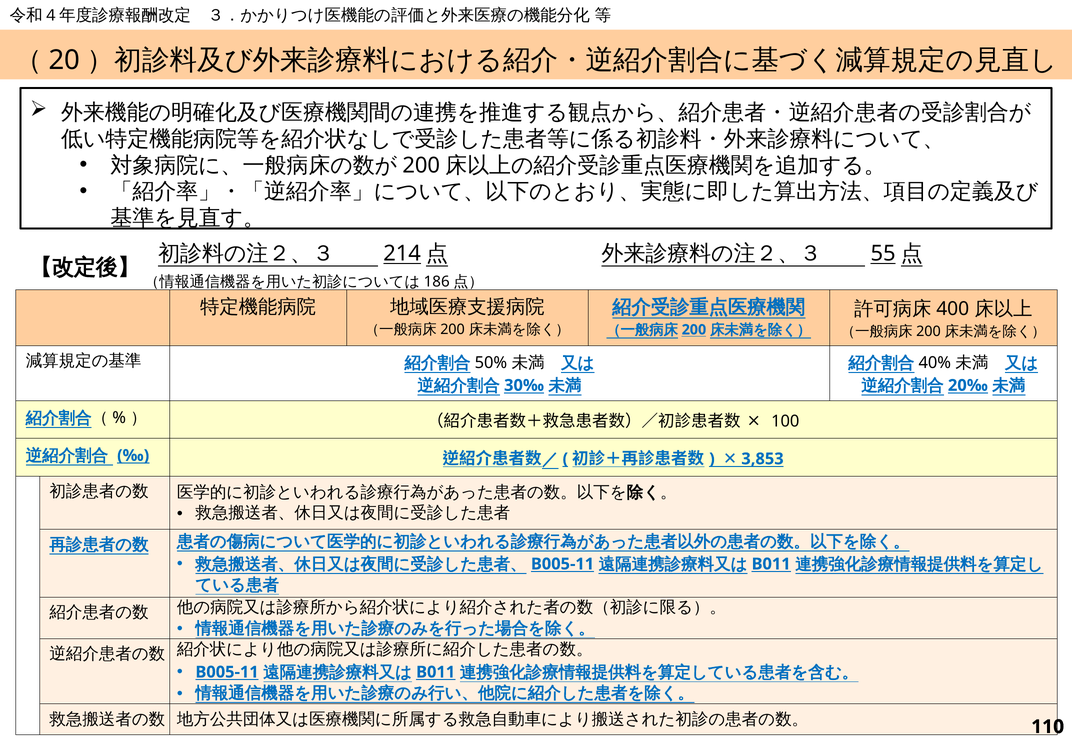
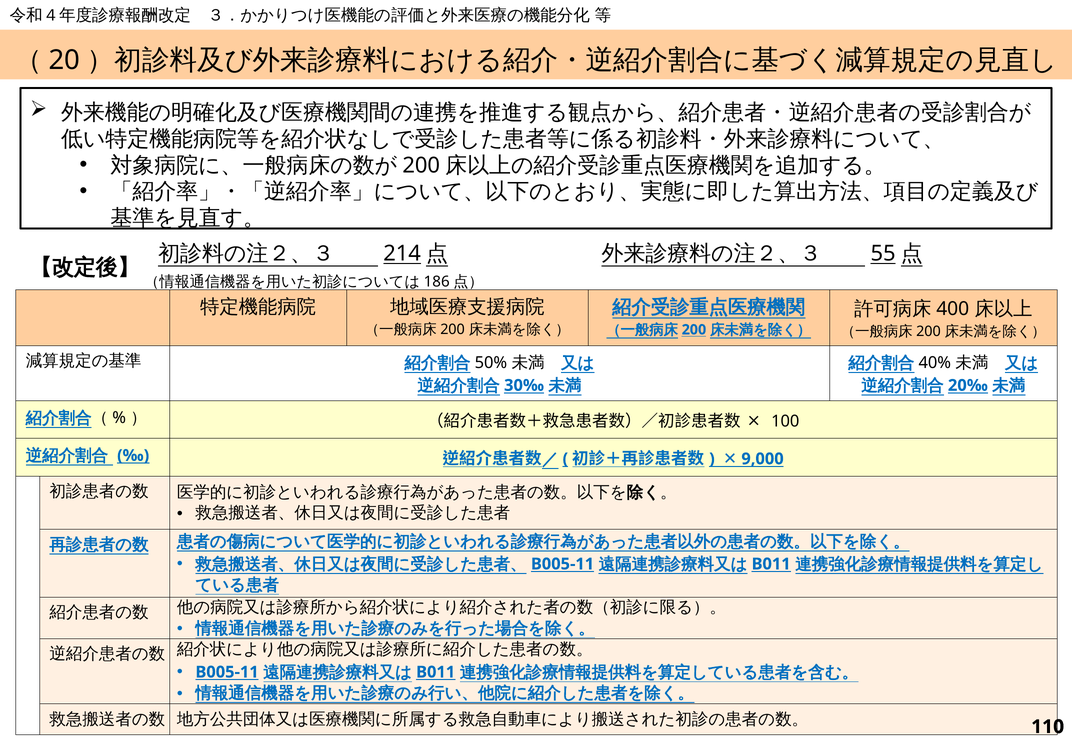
3,853: 3,853 -> 9,000
